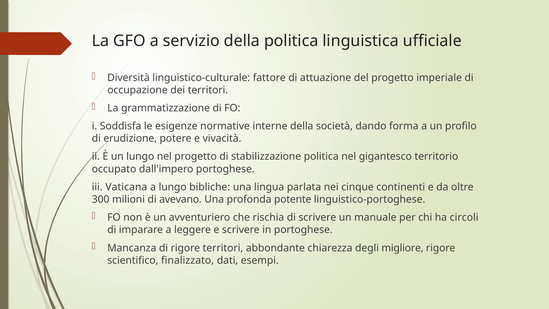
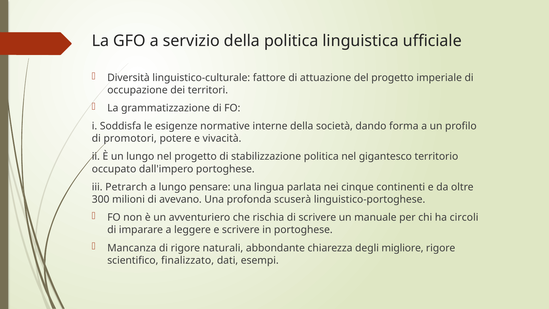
erudizione: erudizione -> promotori
Vaticana: Vaticana -> Petrarch
bibliche: bibliche -> pensare
potente: potente -> scuserà
rigore territori: territori -> naturali
